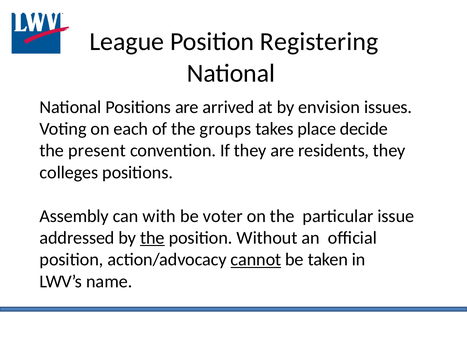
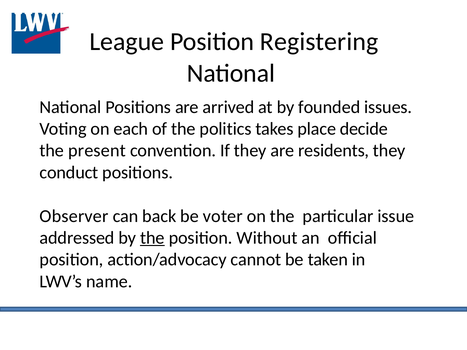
envision: envision -> founded
groups: groups -> politics
colleges: colleges -> conduct
Assembly: Assembly -> Observer
with: with -> back
cannot underline: present -> none
